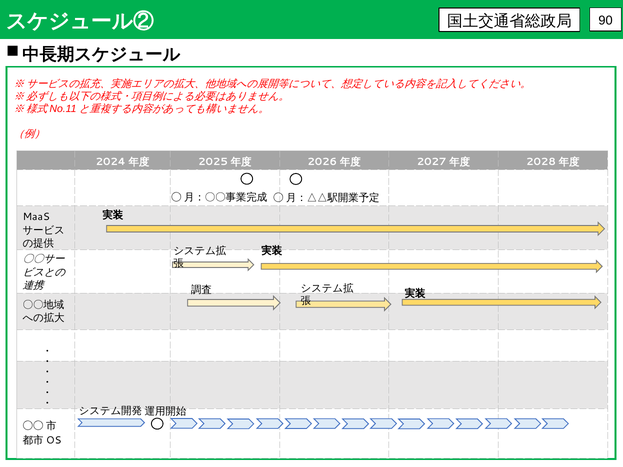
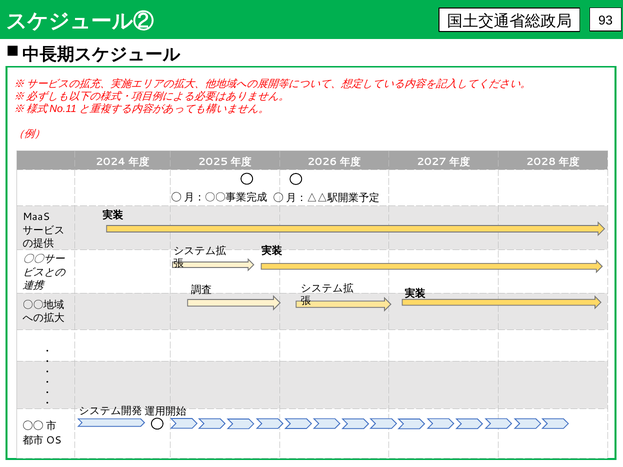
90: 90 -> 93
